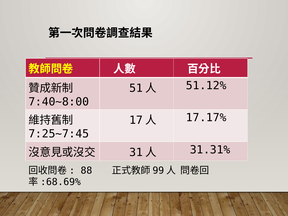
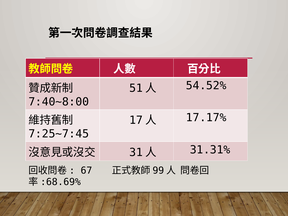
51.12%: 51.12% -> 54.52%
88: 88 -> 67
